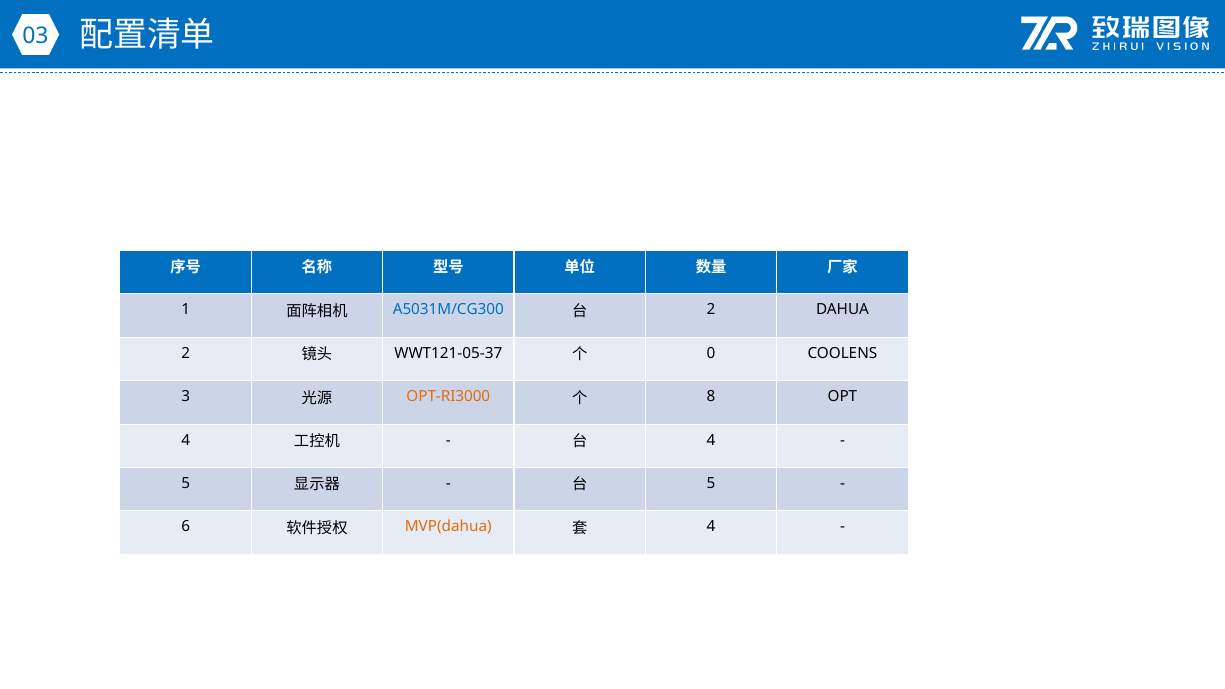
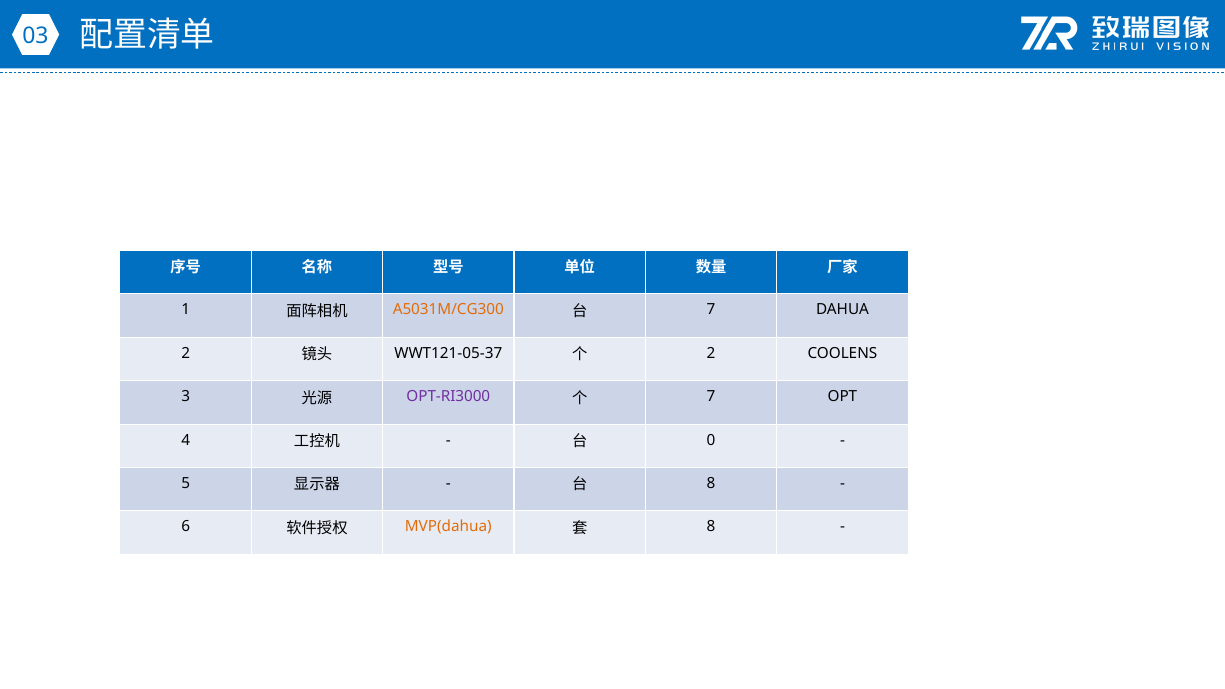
A5031M/CG300 colour: blue -> orange
2 at (711, 310): 2 -> 7
0 at (711, 353): 0 -> 2
OPT-RI3000 colour: orange -> purple
8 at (711, 397): 8 -> 7
4 at (711, 440): 4 -> 0
5 at (711, 483): 5 -> 8
4 at (711, 527): 4 -> 8
